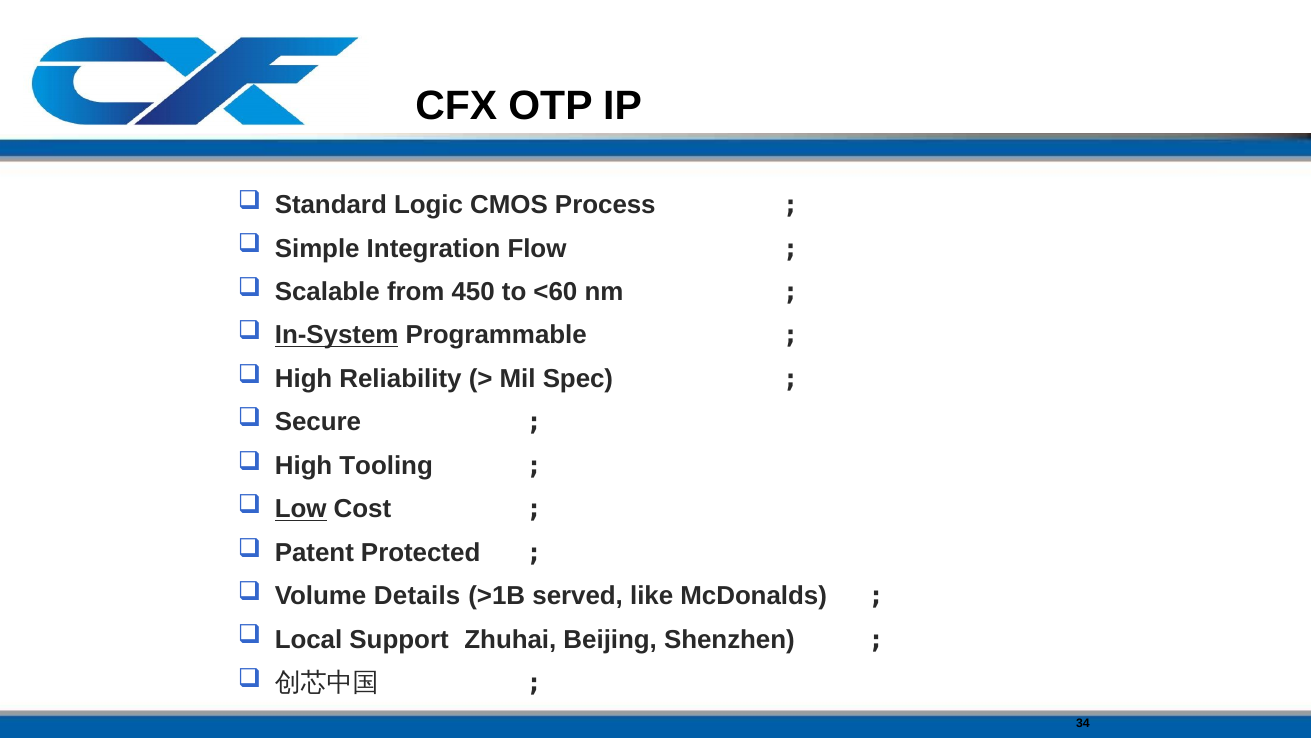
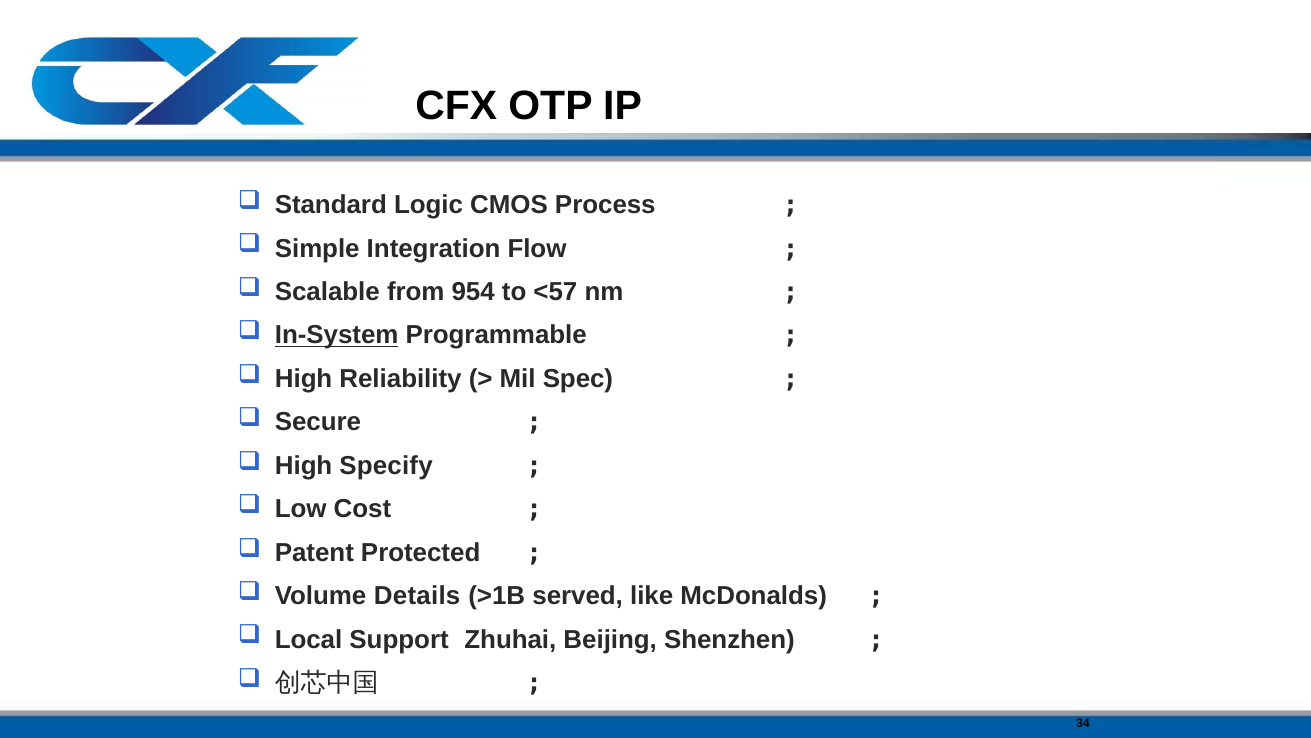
450: 450 -> 954
<60: <60 -> <57
Tooling: Tooling -> Specify
Low underline: present -> none
